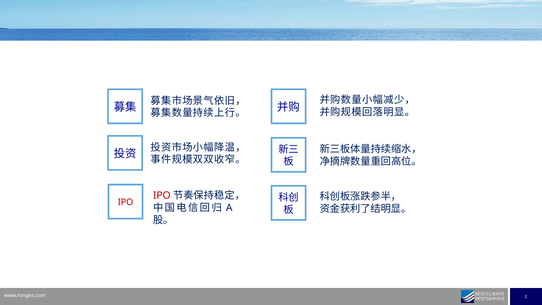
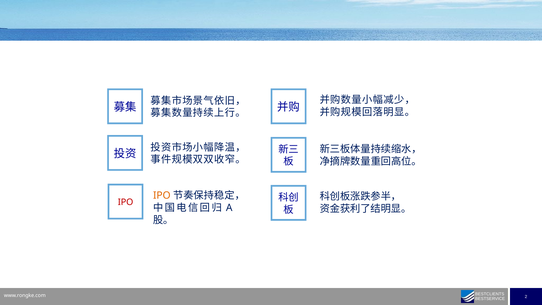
IPO at (162, 196) colour: red -> orange
